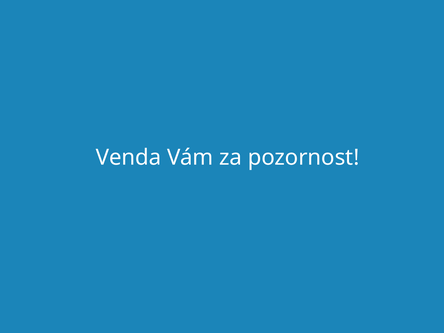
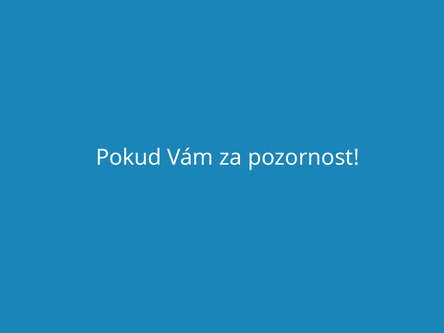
Venda: Venda -> Pokud
